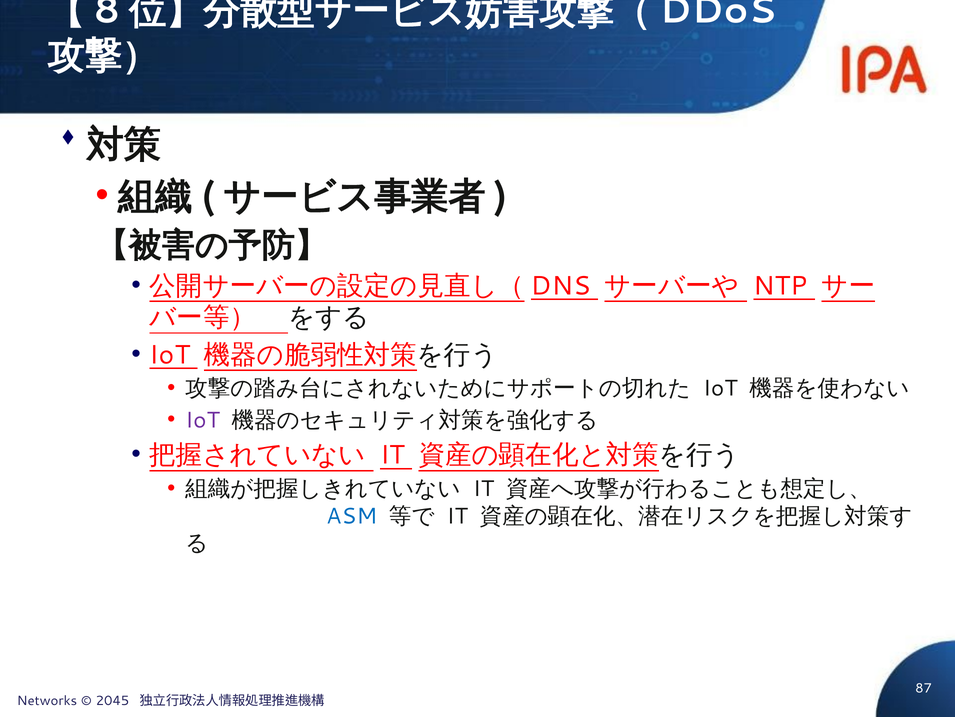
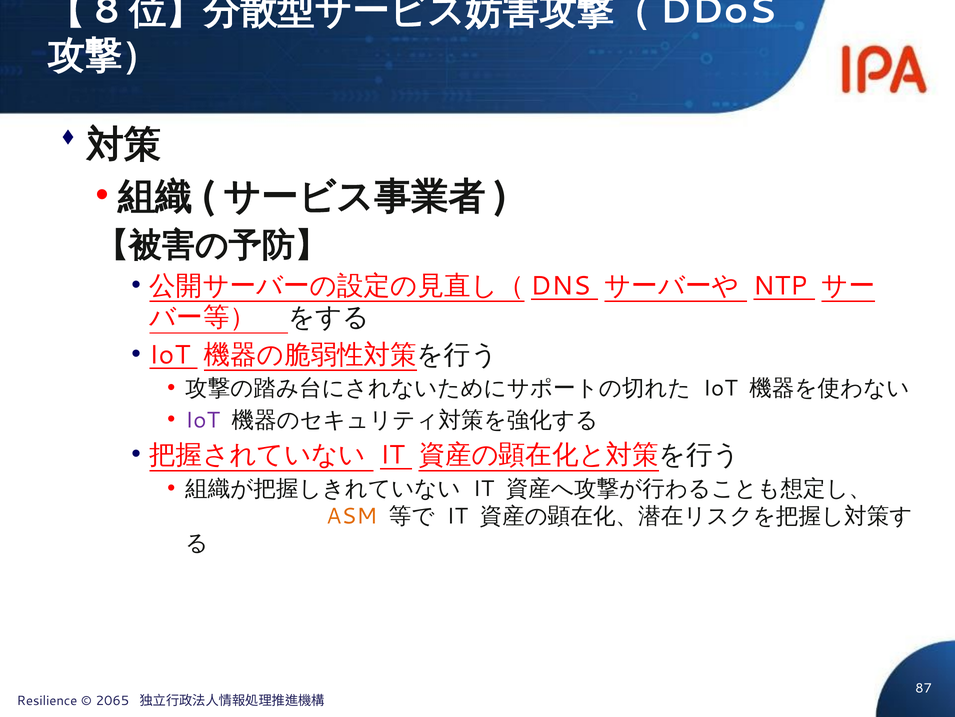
ASM colour: blue -> orange
Networks: Networks -> Resilience
2045: 2045 -> 2065
